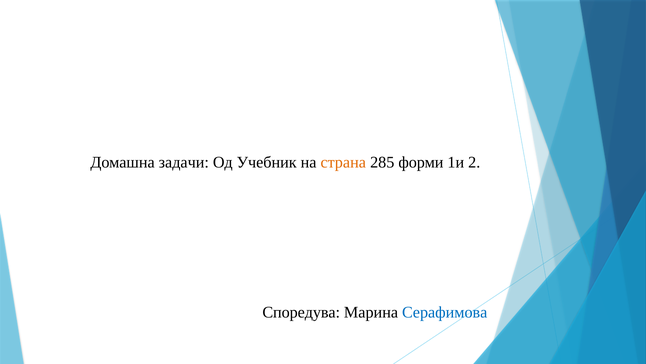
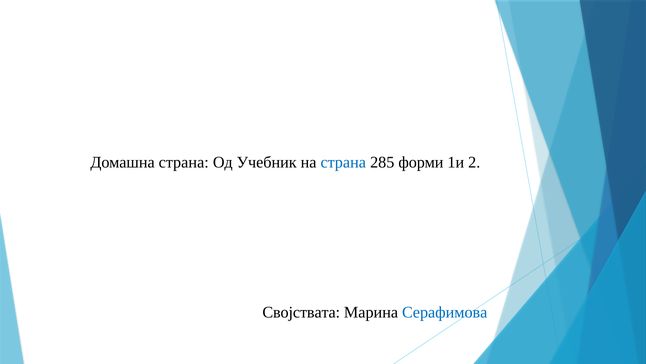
Домашна задачи: задачи -> страна
страна at (343, 162) colour: orange -> blue
Споредува: Споредува -> Својствата
